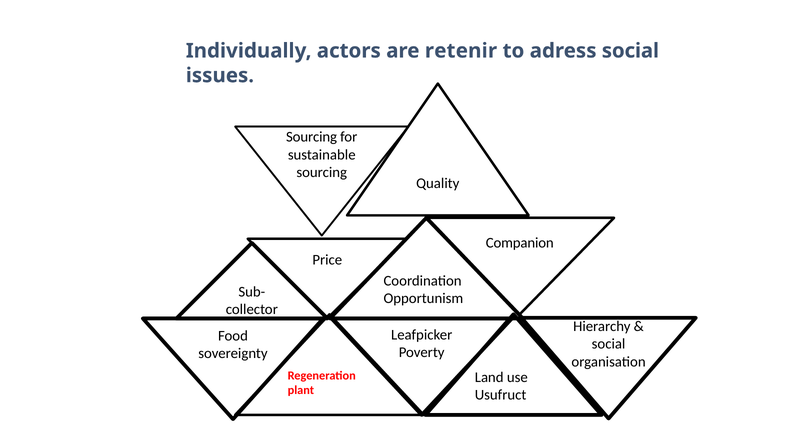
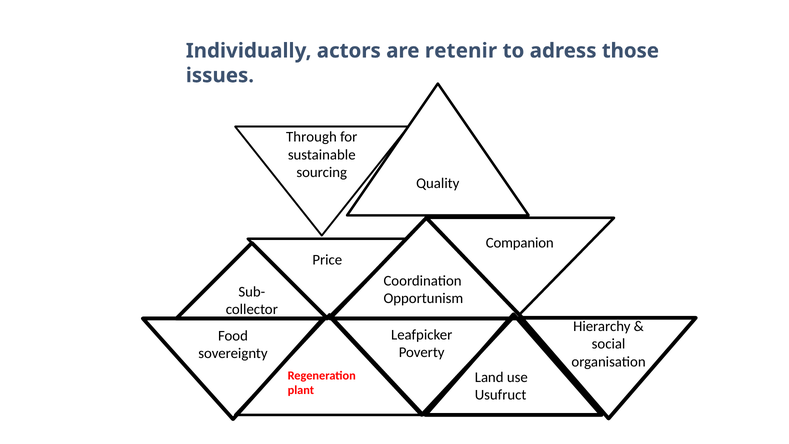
adress social: social -> those
Sourcing at (312, 137): Sourcing -> Through
